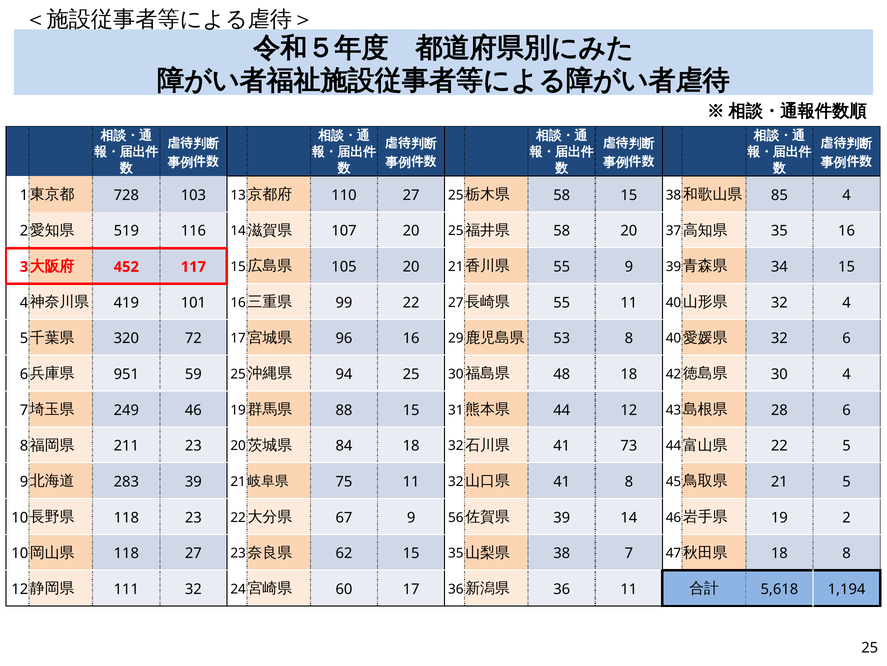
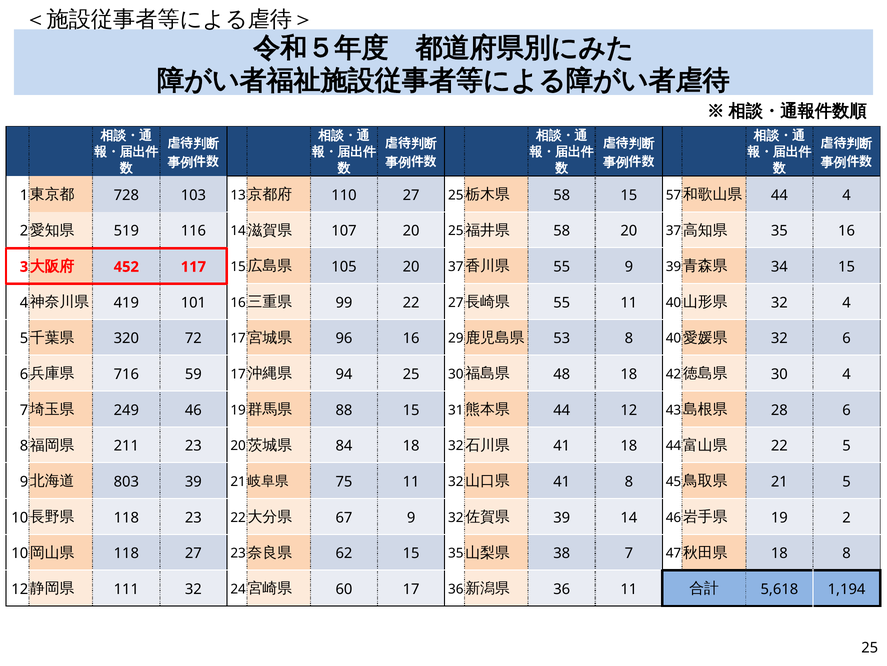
15 38: 38 -> 57
85 at (779, 195): 85 -> 44
105 20 21: 21 -> 37
951: 951 -> 716
59 25: 25 -> 17
41 73: 73 -> 18
283: 283 -> 803
9 56: 56 -> 32
